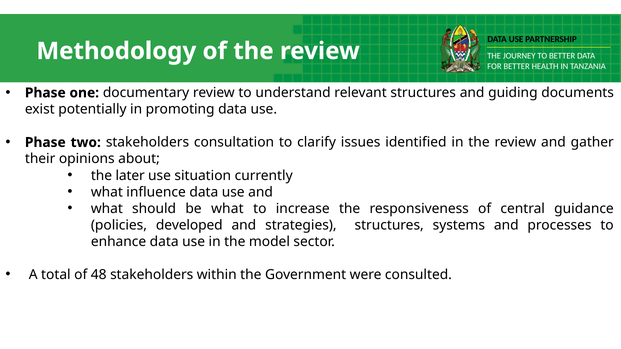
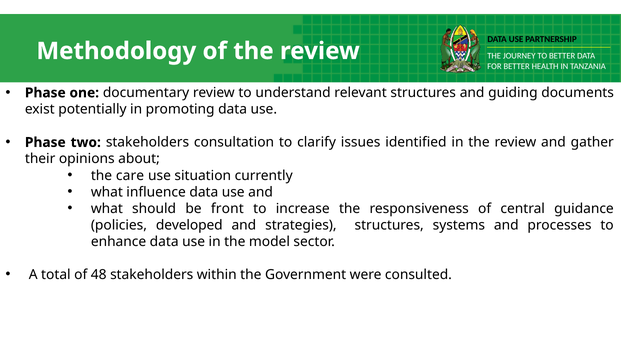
later: later -> care
be what: what -> front
